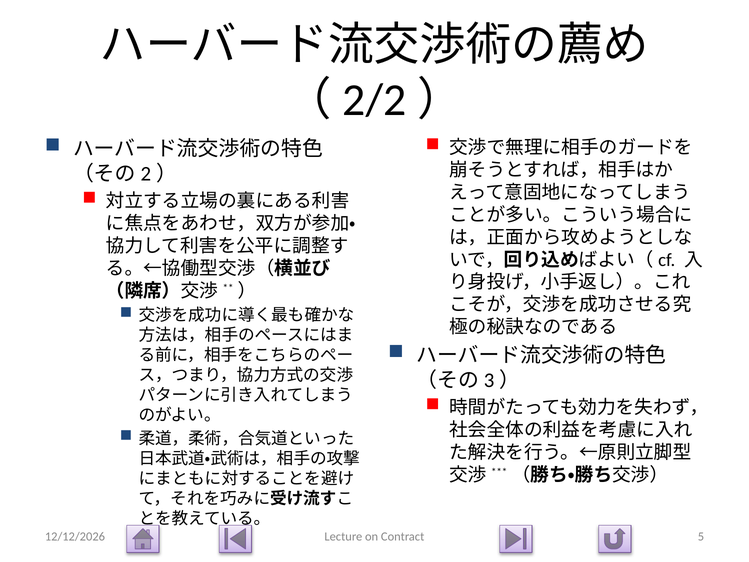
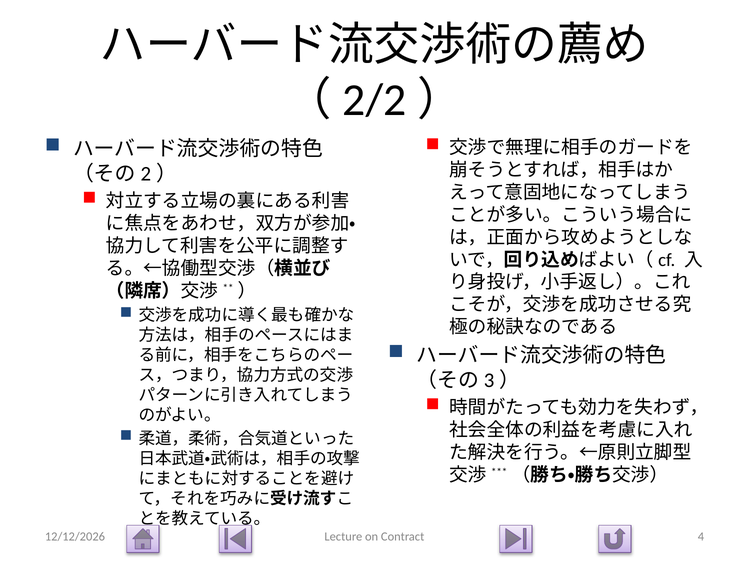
5: 5 -> 4
